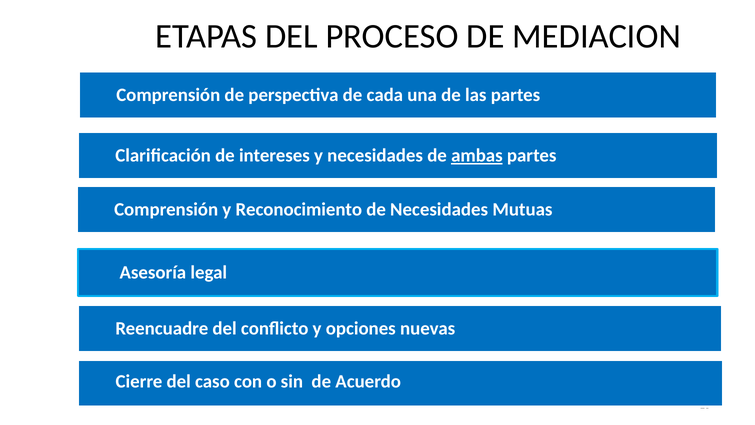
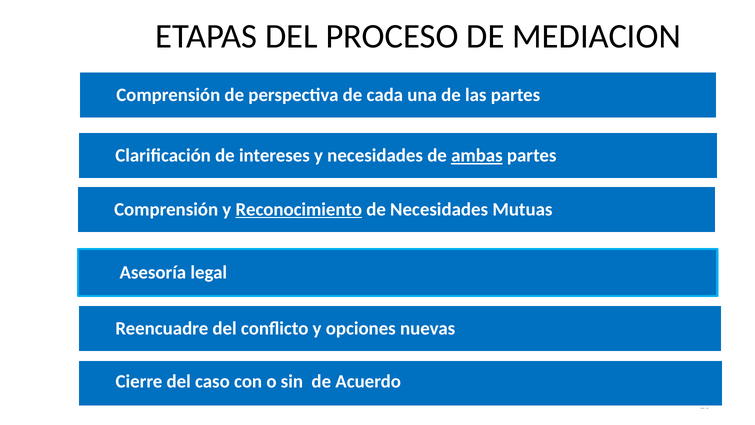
Reconocimiento underline: none -> present
